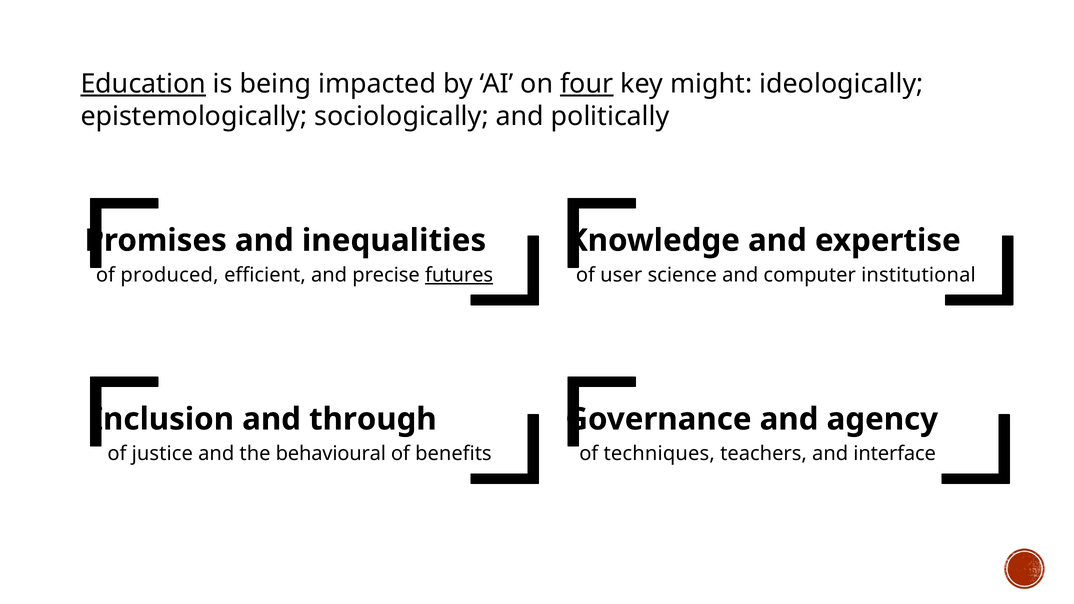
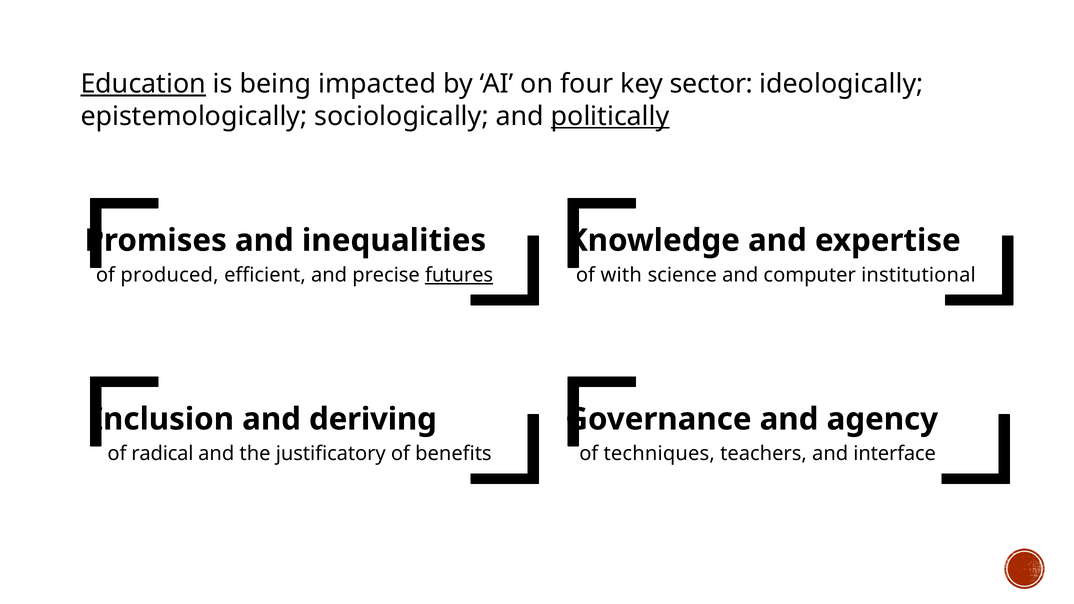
four underline: present -> none
might: might -> sector
politically underline: none -> present
user: user -> with
through: through -> deriving
justice: justice -> radical
behavioural: behavioural -> justificatory
